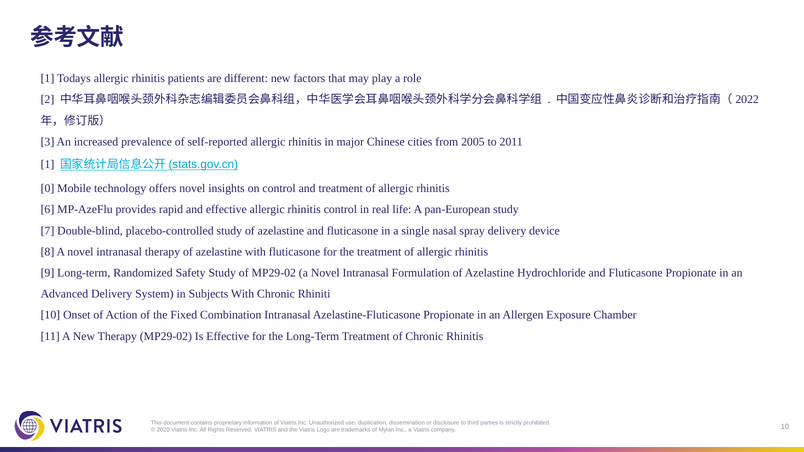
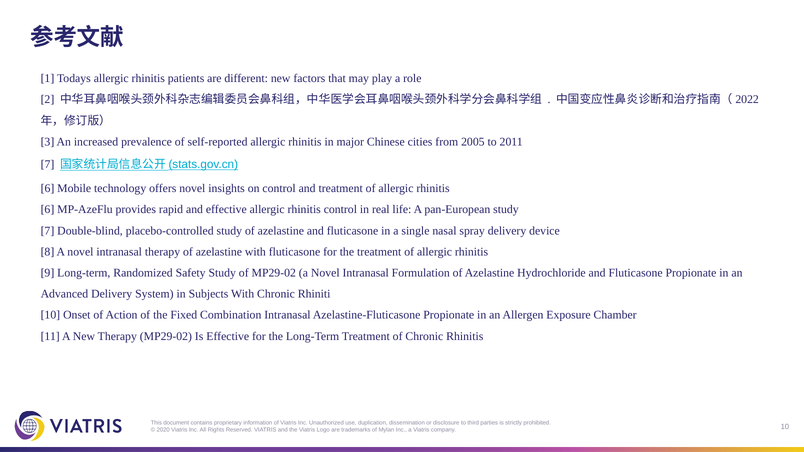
1 at (47, 165): 1 -> 7
0 at (47, 189): 0 -> 6
